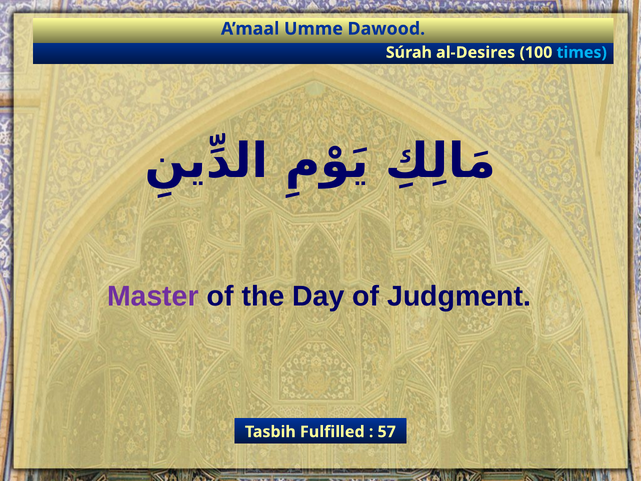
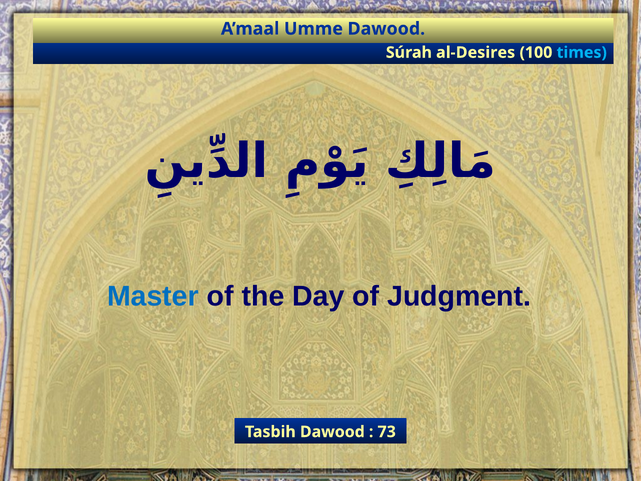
Master colour: purple -> blue
Tasbih Fulfilled: Fulfilled -> Dawood
57: 57 -> 73
